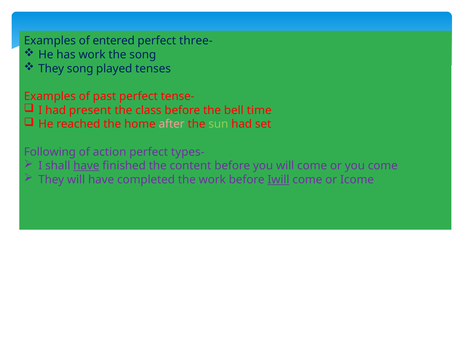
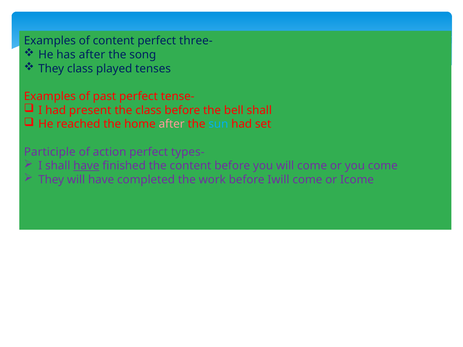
of entered: entered -> content
has work: work -> after
They song: song -> class
bell time: time -> shall
sun colour: light green -> light blue
Following: Following -> Participle
Iwill underline: present -> none
